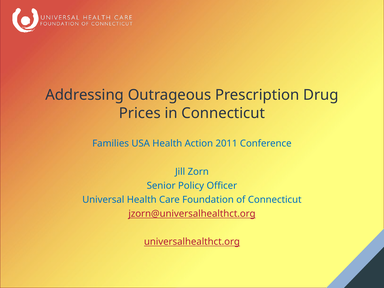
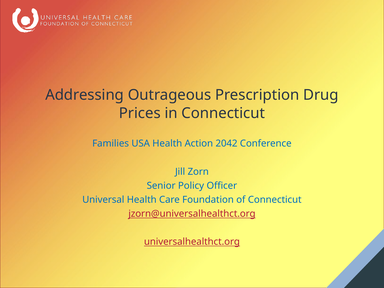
2011: 2011 -> 2042
